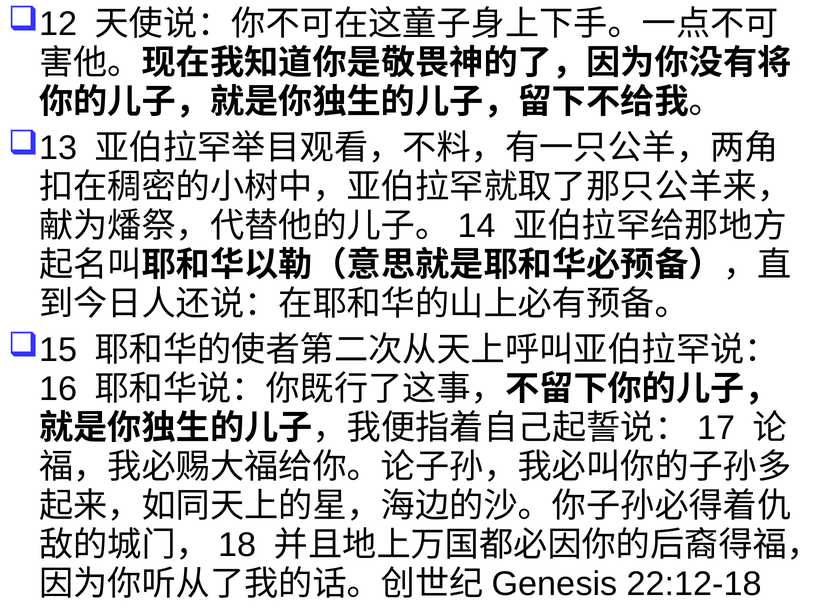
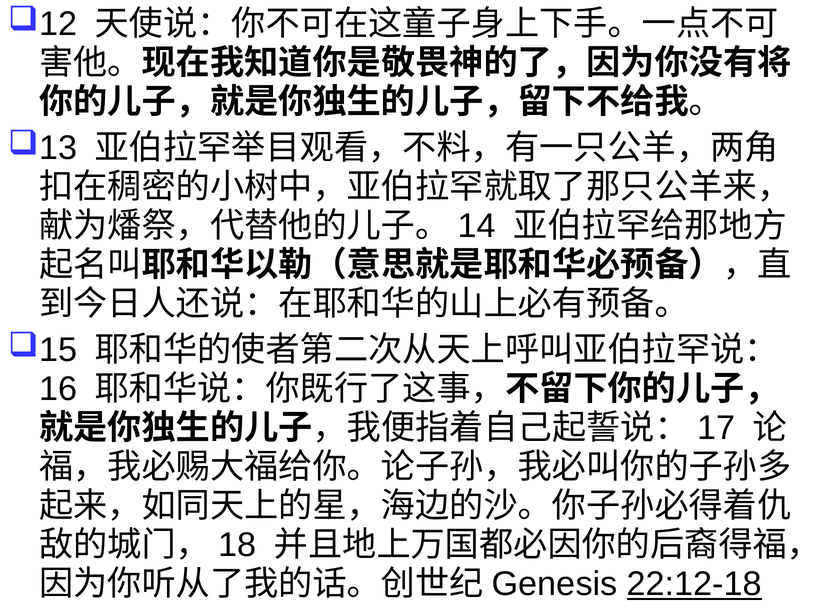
22:12-18 underline: none -> present
